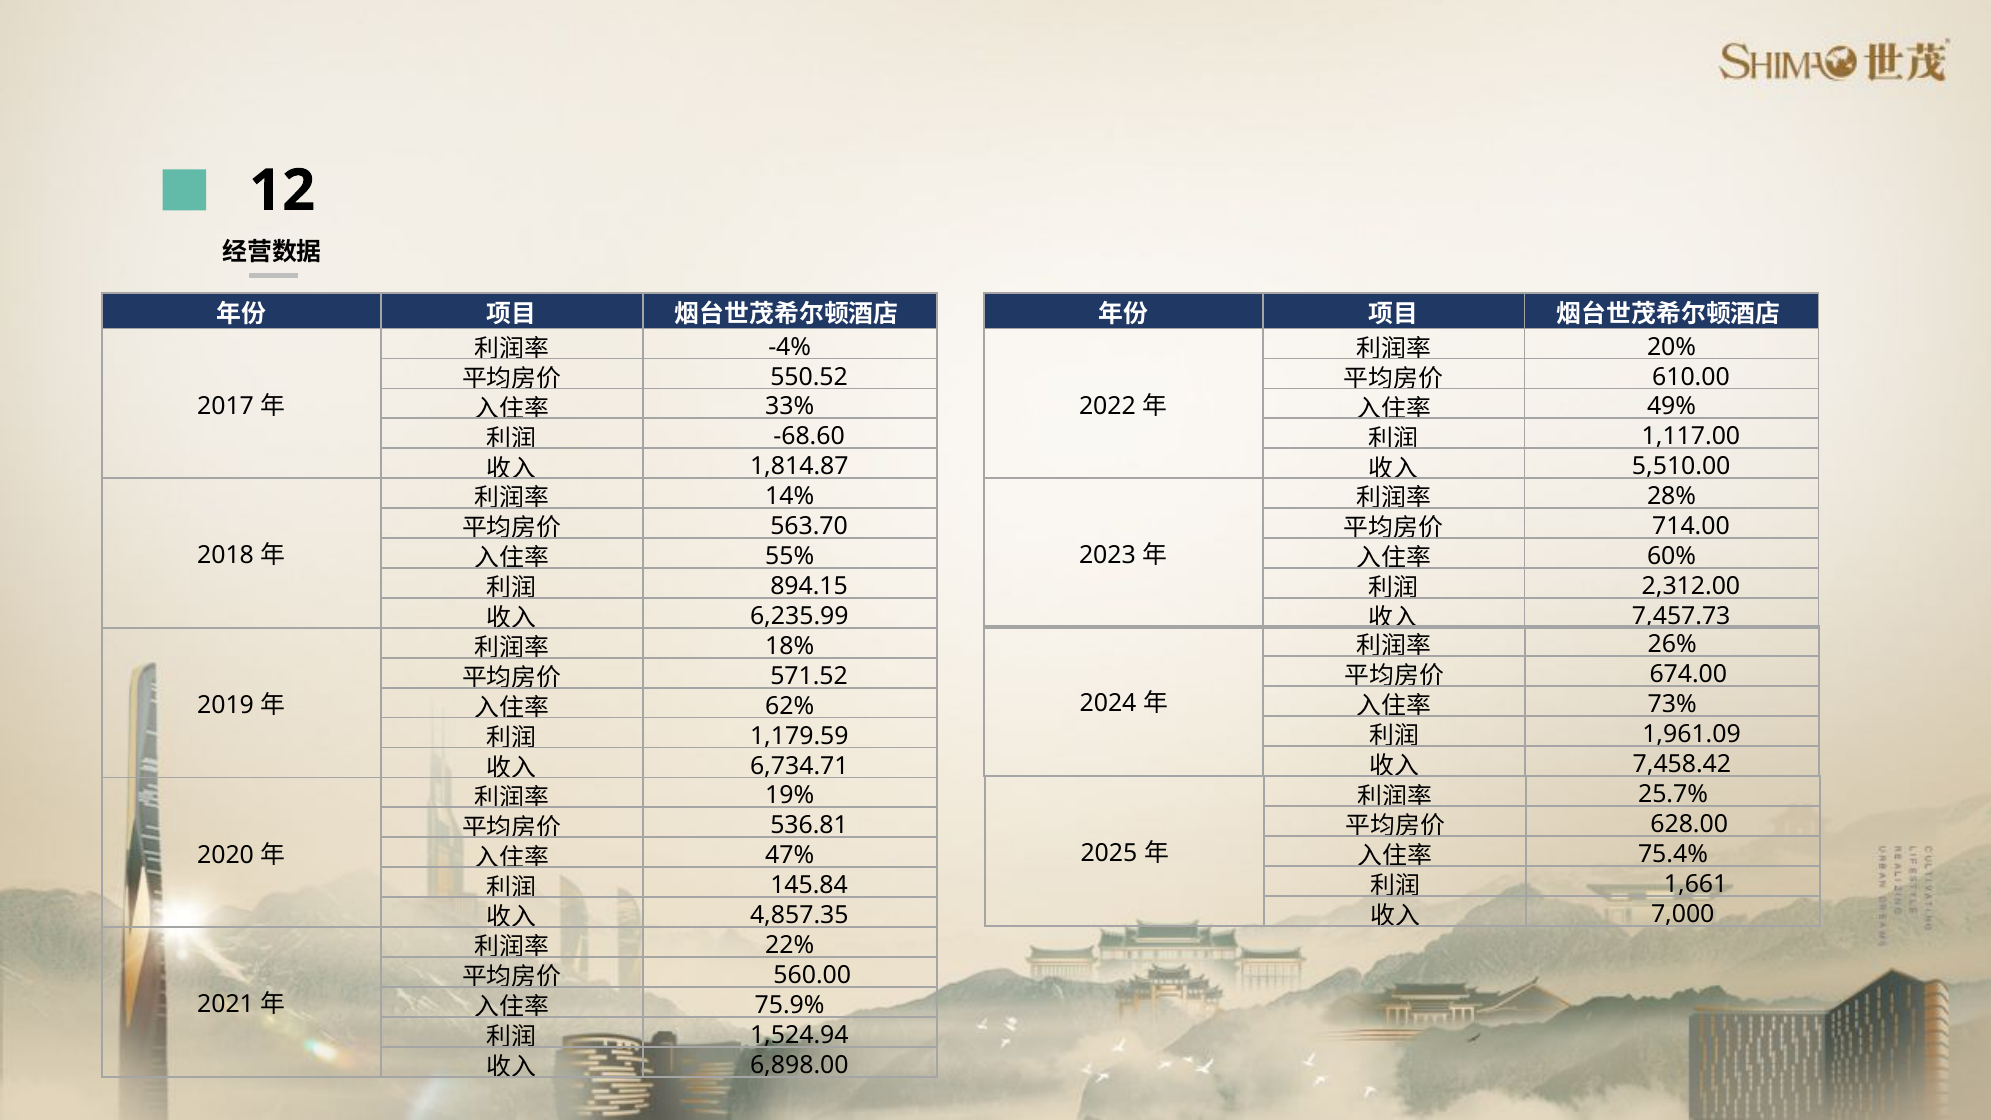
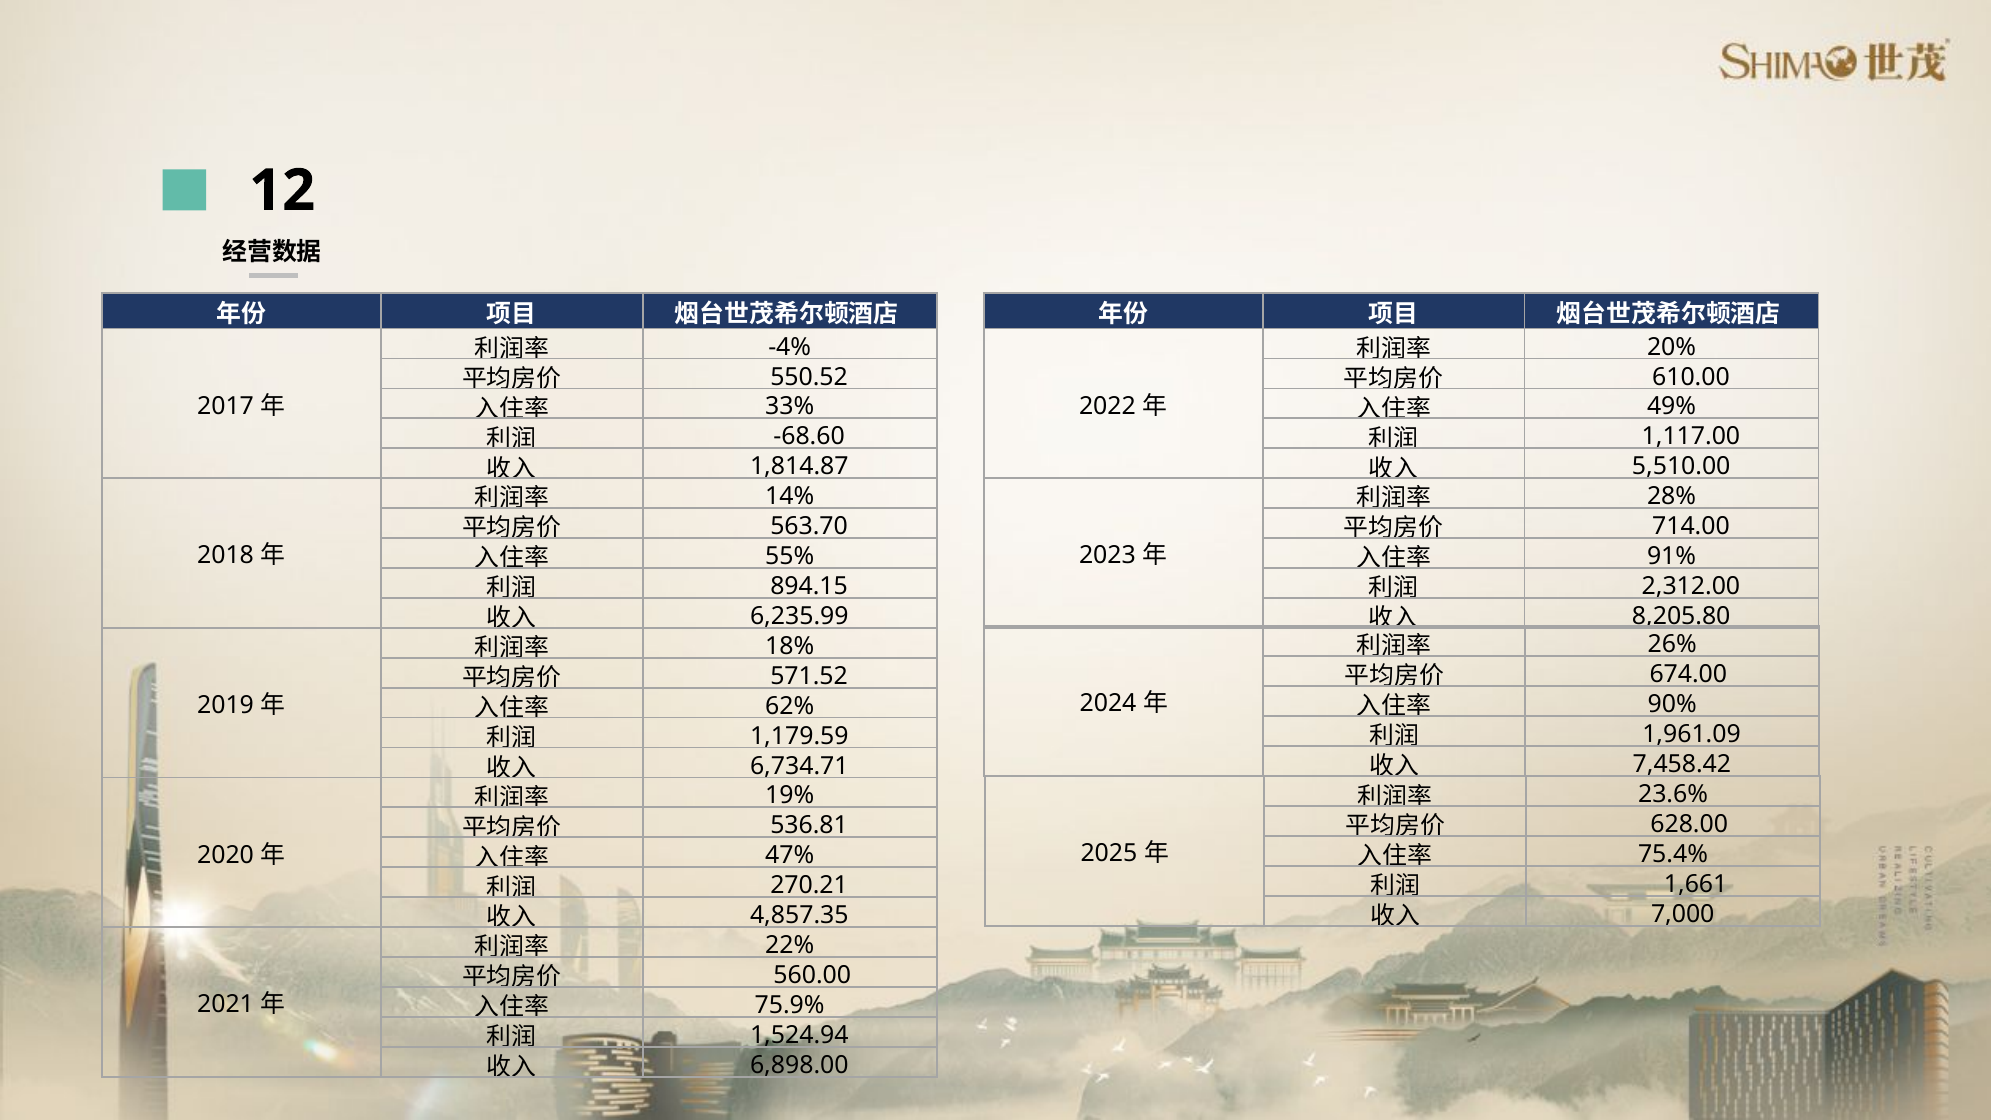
60%: 60% -> 91%
7,457.73: 7,457.73 -> 8,205.80
73%: 73% -> 90%
25.7%: 25.7% -> 23.6%
145.84: 145.84 -> 270.21
